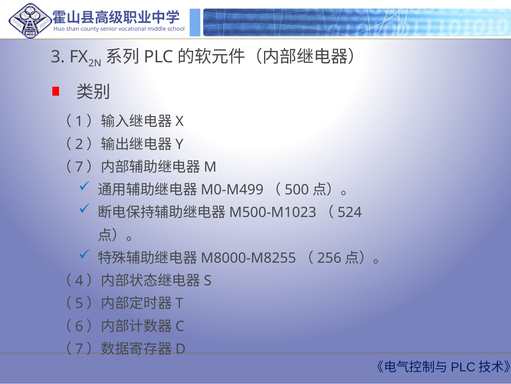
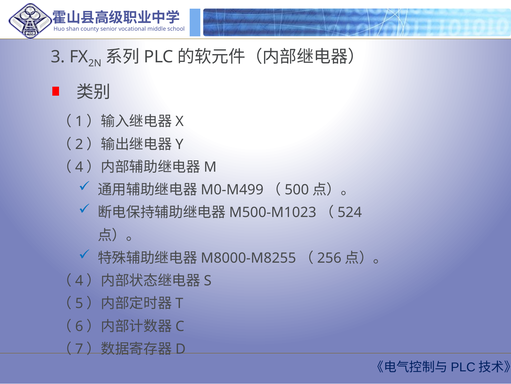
7 at (79, 167): 7 -> 4
